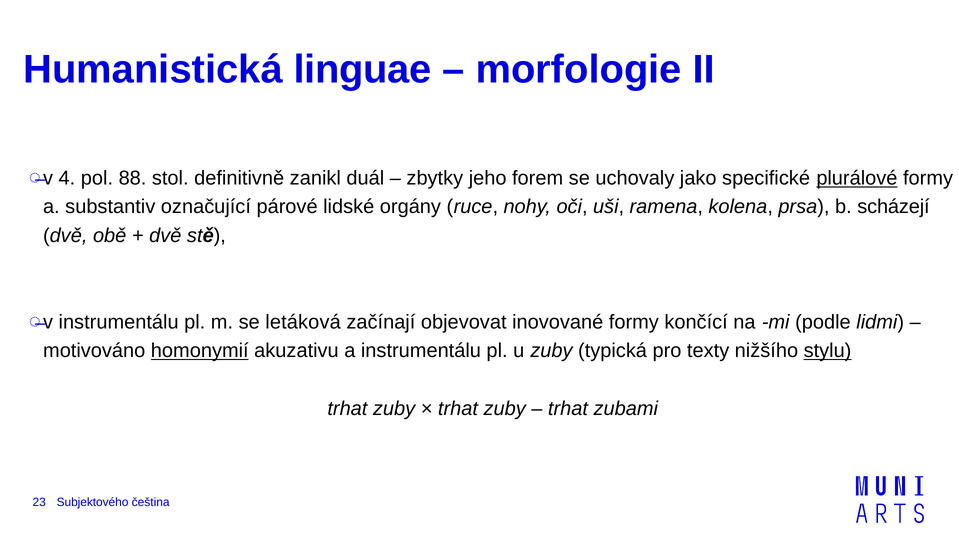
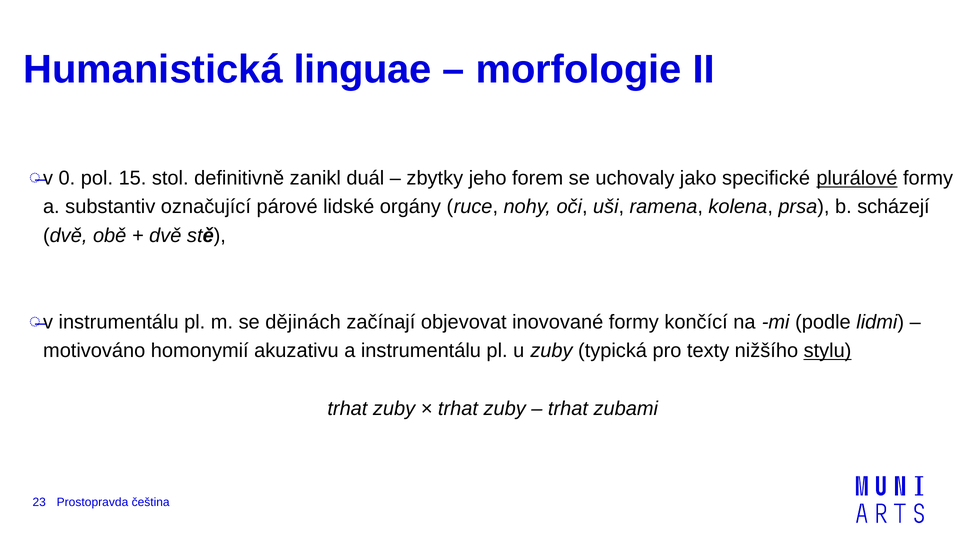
4: 4 -> 0
88: 88 -> 15
letáková: letáková -> dějinách
homonymií underline: present -> none
Subjektového: Subjektového -> Prostopravda
